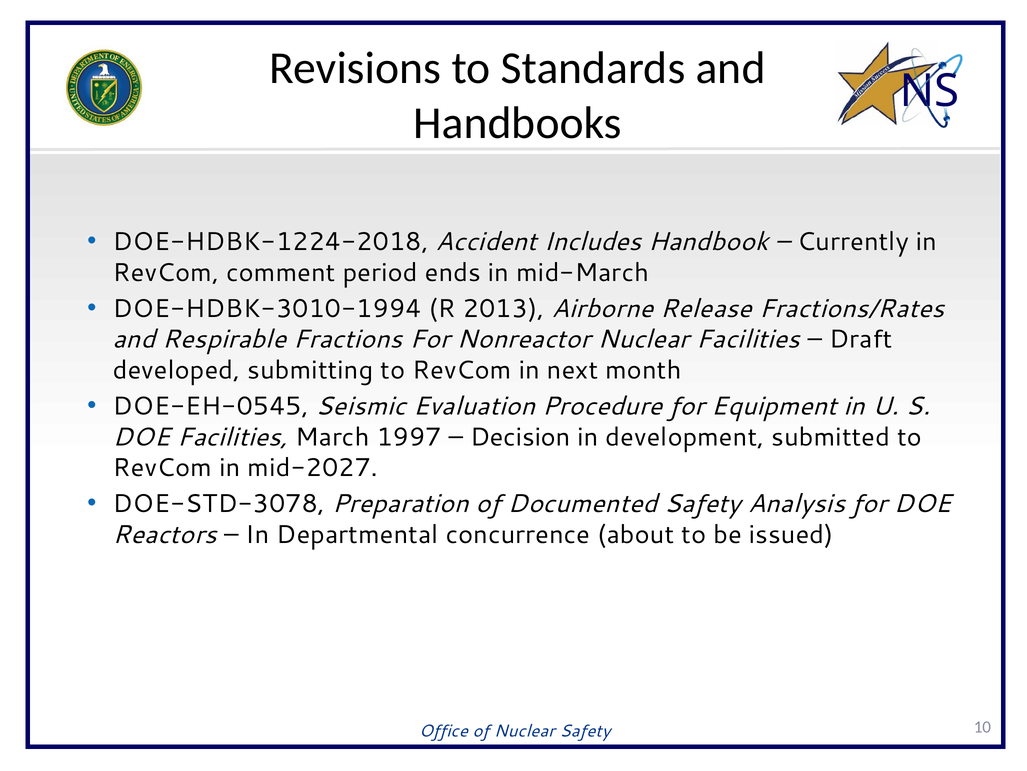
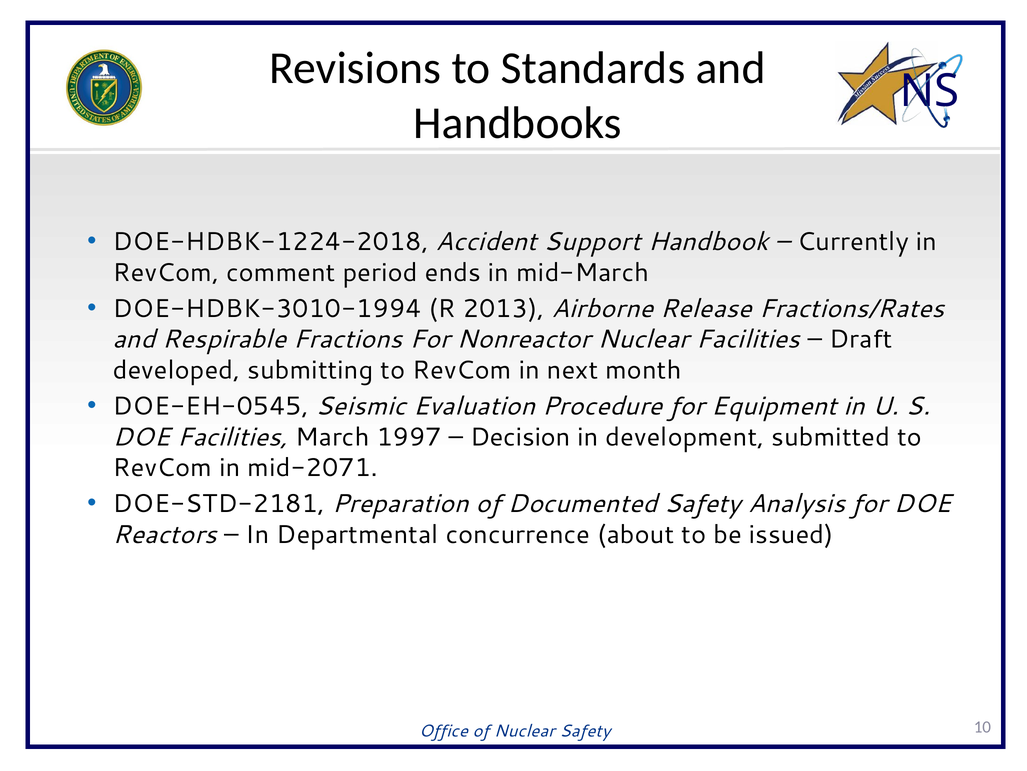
Includes: Includes -> Support
mid-2027: mid-2027 -> mid-2071
DOE-STD-3078: DOE-STD-3078 -> DOE-STD-2181
